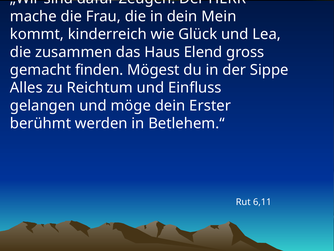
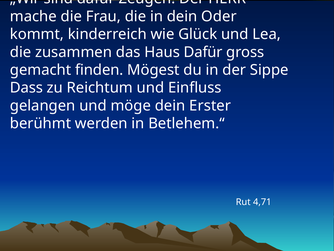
Mein: Mein -> Oder
Haus Elend: Elend -> Dafür
Alles: Alles -> Dass
6,11: 6,11 -> 4,71
